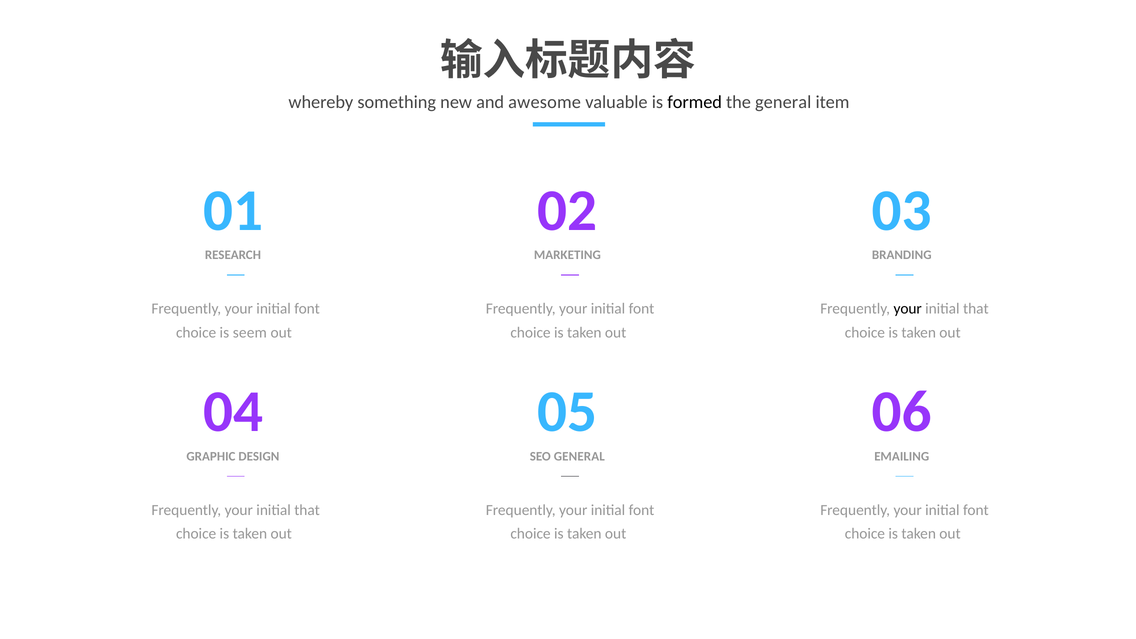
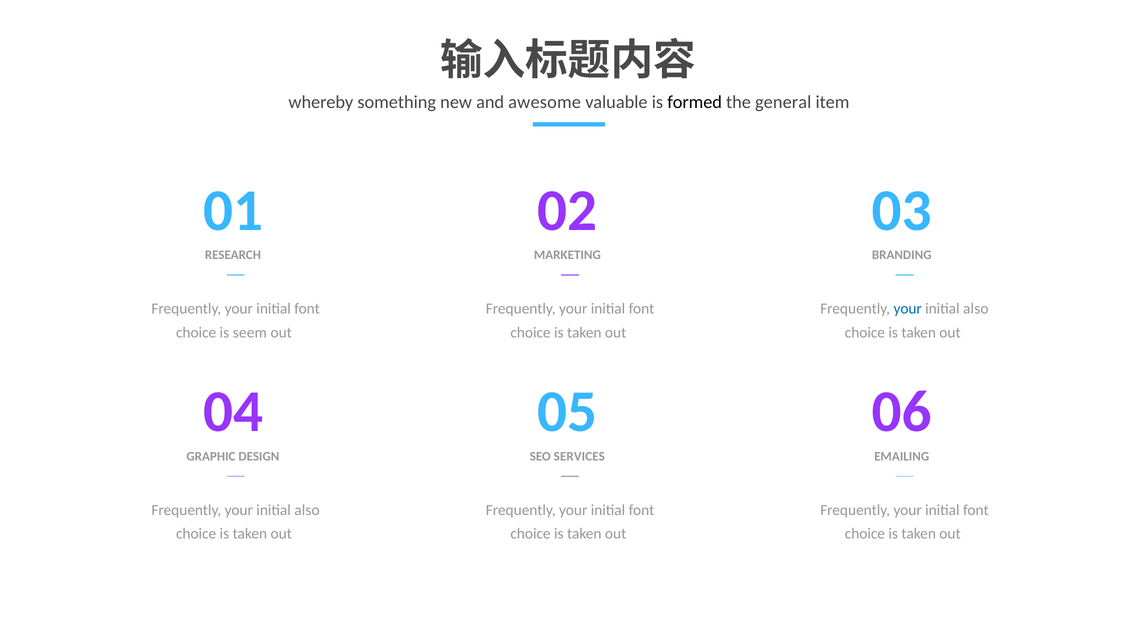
your at (908, 309) colour: black -> blue
that at (976, 309): that -> also
SEO GENERAL: GENERAL -> SERVICES
that at (307, 510): that -> also
